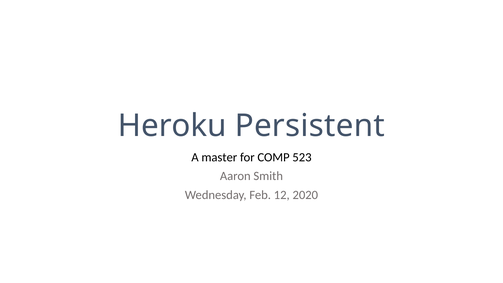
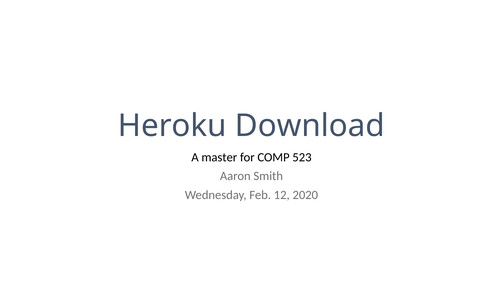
Persistent: Persistent -> Download
